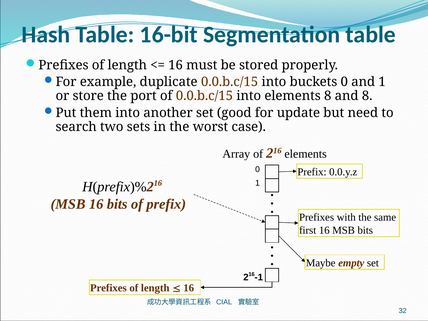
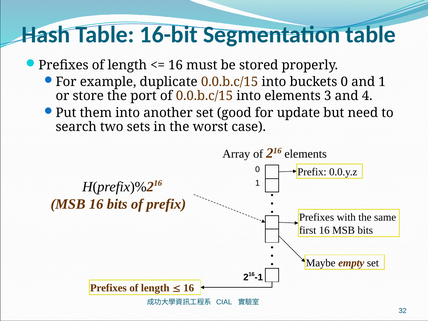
elements 8: 8 -> 3
and 8: 8 -> 4
